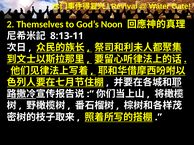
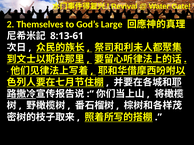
Noon: Noon -> Large
8:13-11: 8:13-11 -> 8:13-61
